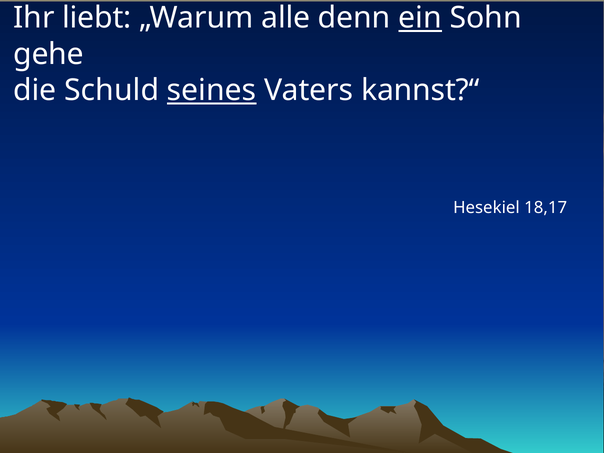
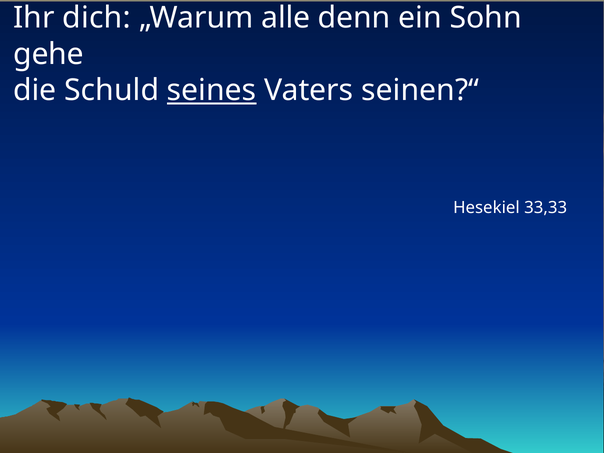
liebt: liebt -> dich
ein underline: present -> none
kannst?“: kannst?“ -> seinen?“
18,17: 18,17 -> 33,33
